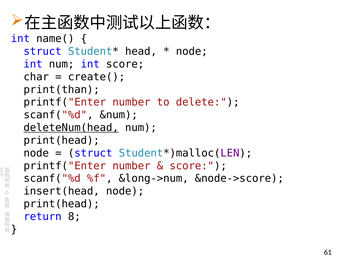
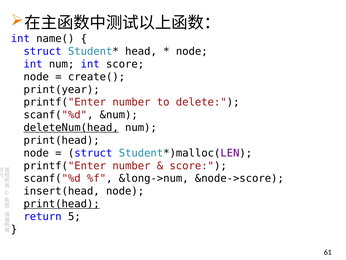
char at (36, 77): char -> node
print(than: print(than -> print(year
print(head at (62, 204) underline: none -> present
8: 8 -> 5
